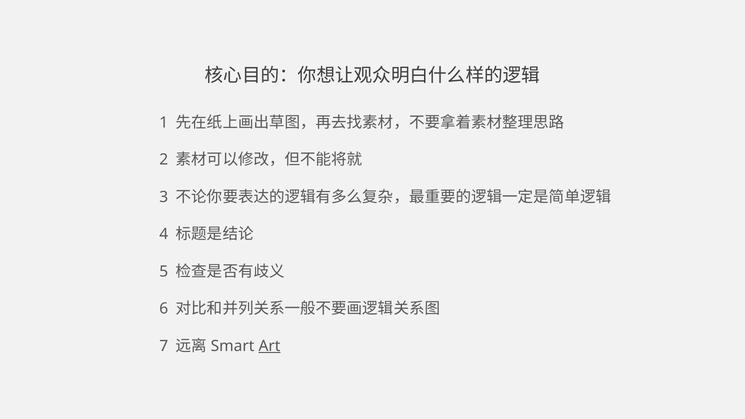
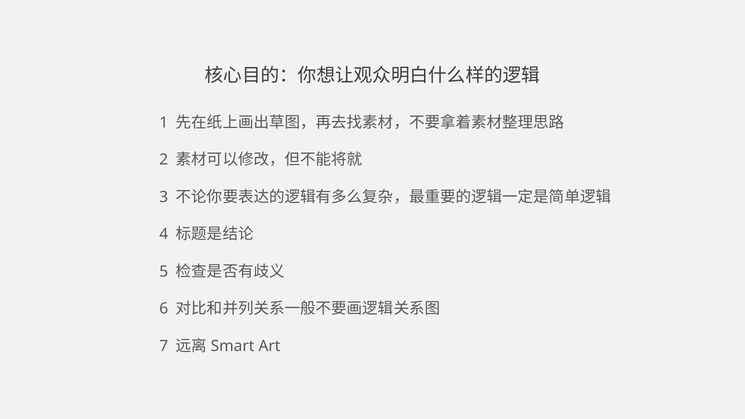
Art underline: present -> none
